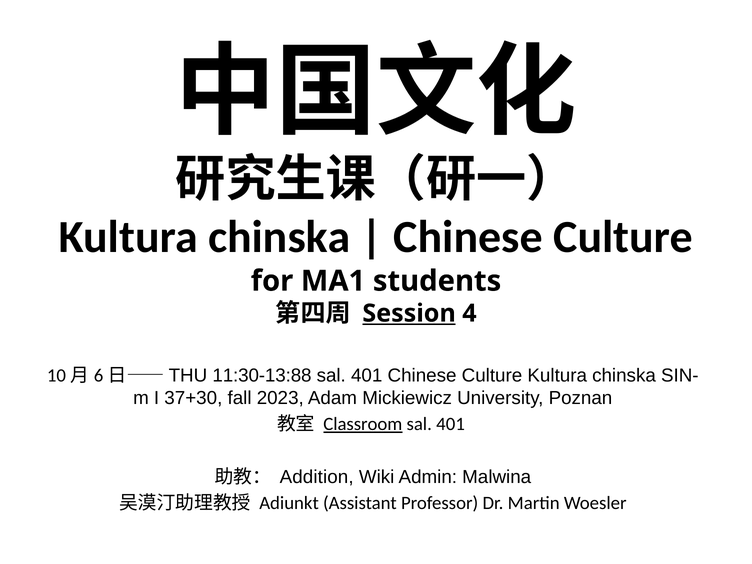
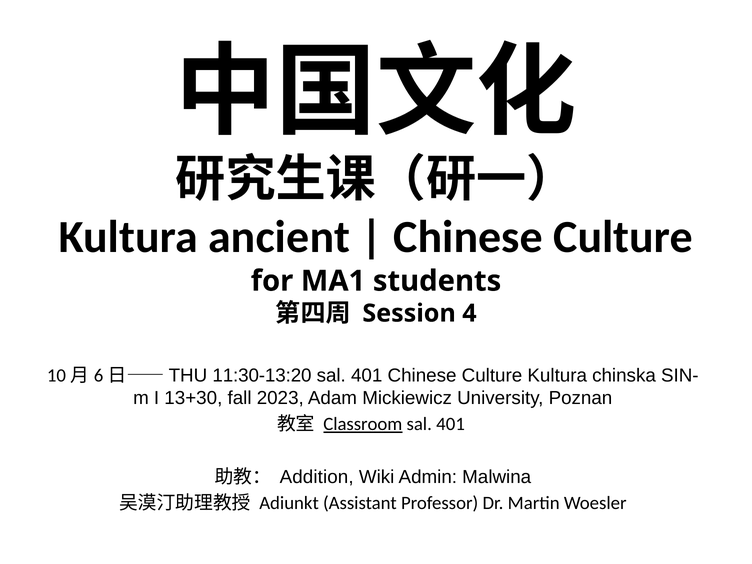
chinska at (279, 237): chinska -> ancient
Session underline: present -> none
11:30-13:88: 11:30-13:88 -> 11:30-13:20
37+30: 37+30 -> 13+30
